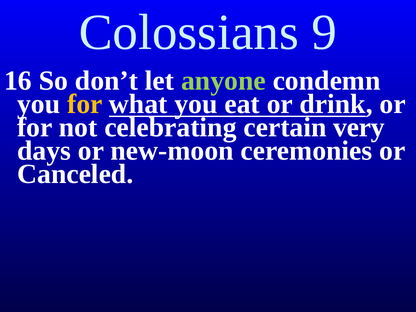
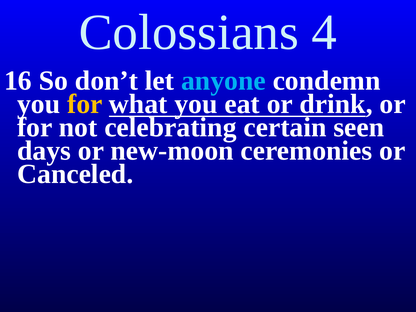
9: 9 -> 4
anyone colour: light green -> light blue
very: very -> seen
